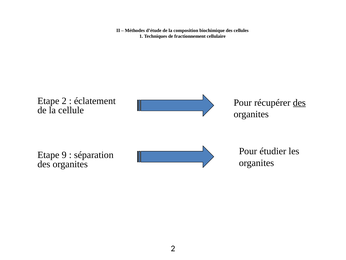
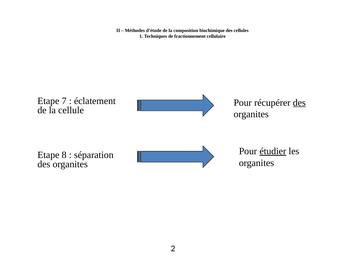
Etape 2: 2 -> 7
étudier underline: none -> present
9: 9 -> 8
